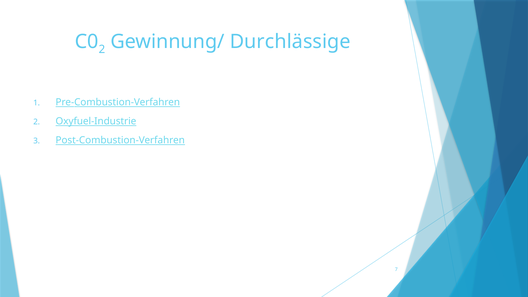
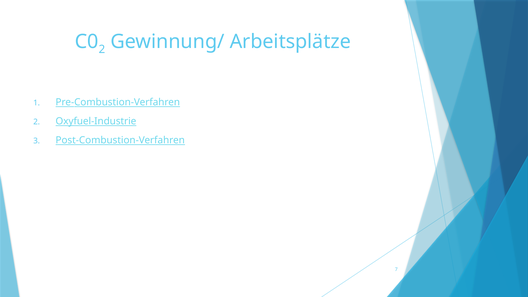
Durchlässige: Durchlässige -> Arbeitsplätze
